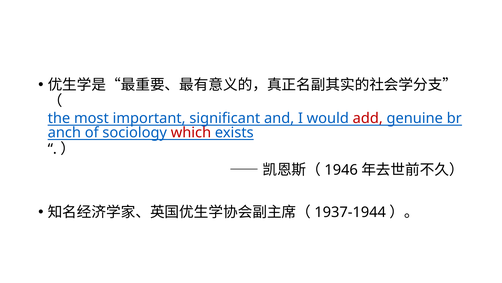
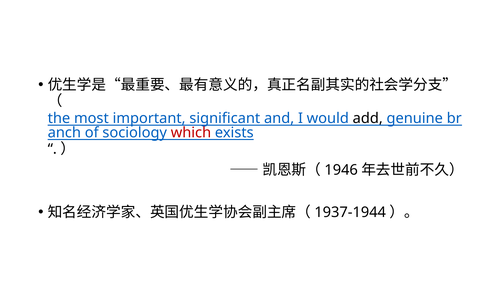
add colour: red -> black
